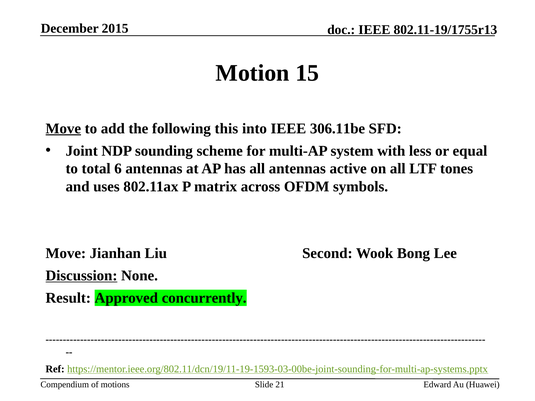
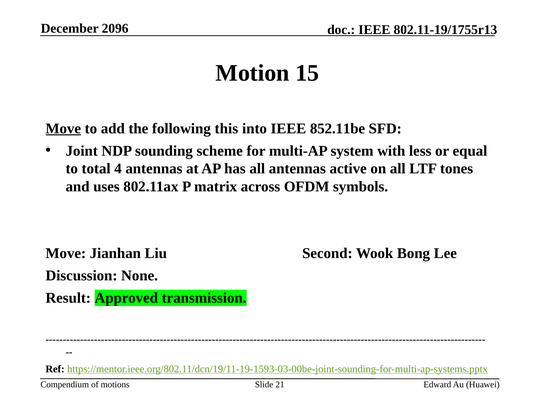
2015: 2015 -> 2096
306.11be: 306.11be -> 852.11be
6: 6 -> 4
Discussion underline: present -> none
concurrently: concurrently -> transmission
